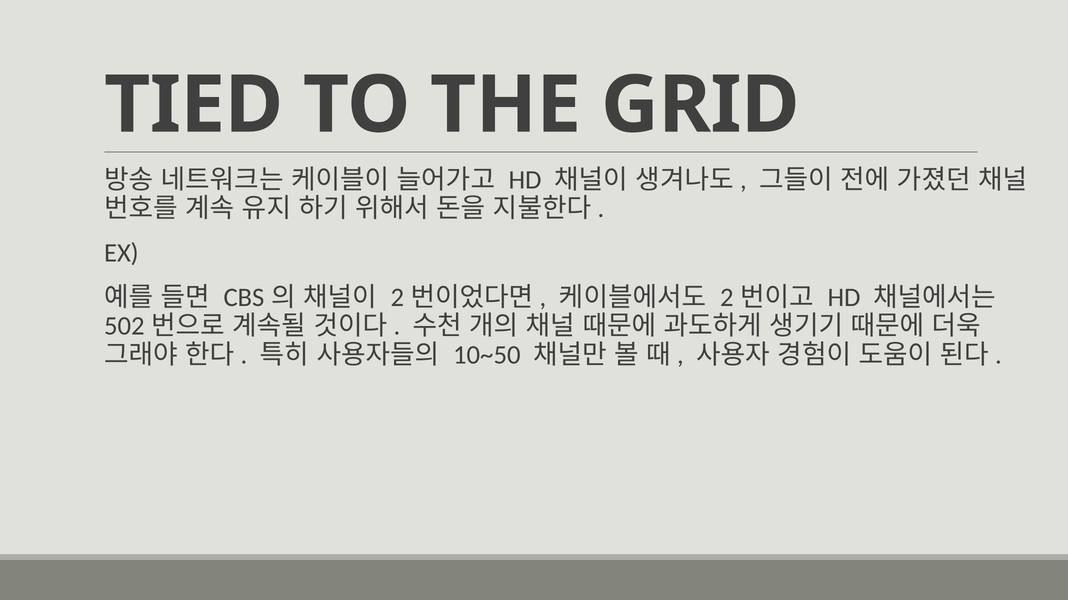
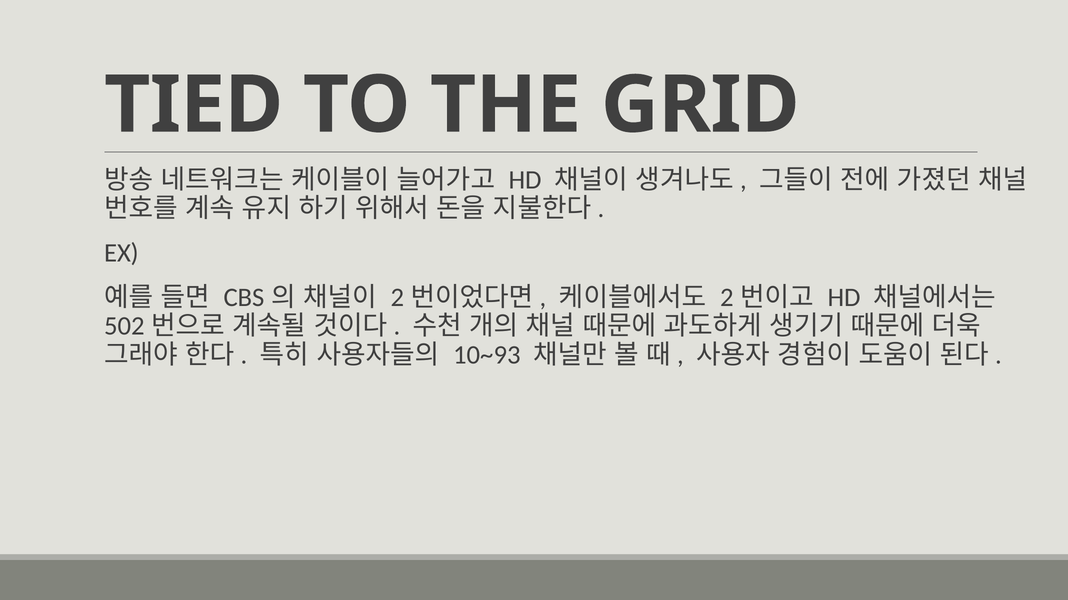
10~50: 10~50 -> 10~93
